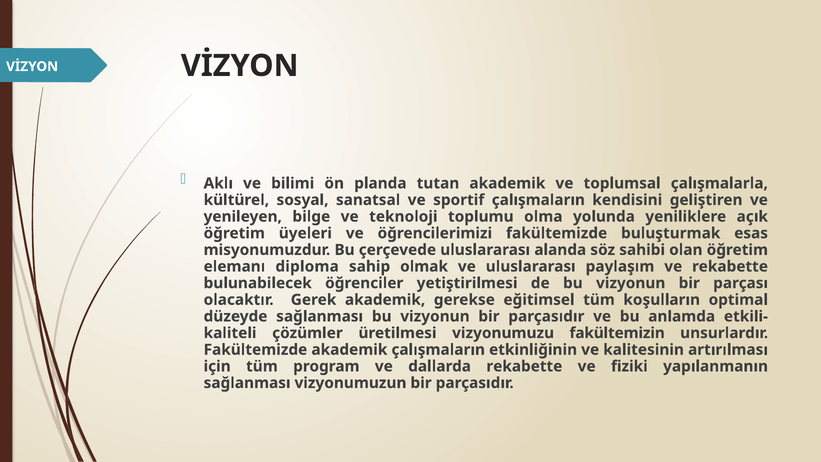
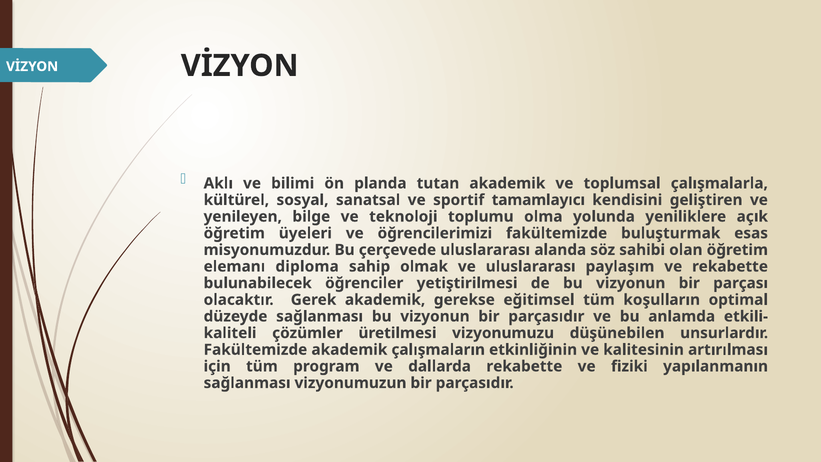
sportif çalışmaların: çalışmaların -> tamamlayıcı
fakültemizin: fakültemizin -> düşünebilen
